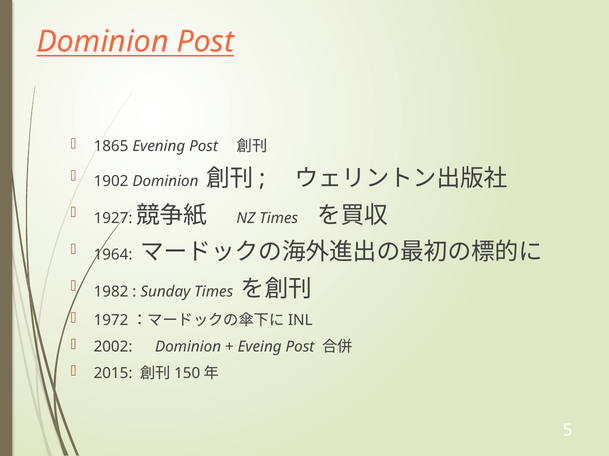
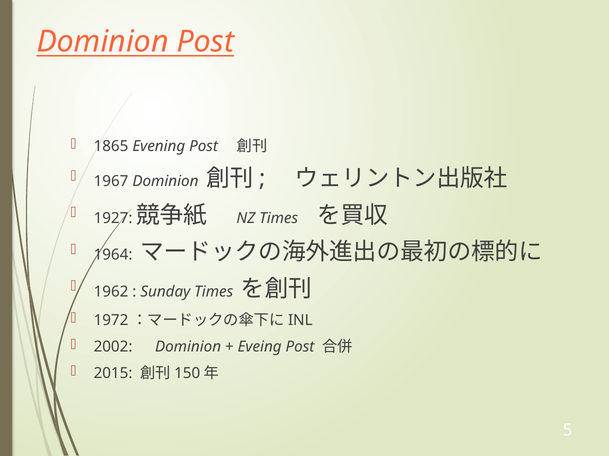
1902: 1902 -> 1967
1982: 1982 -> 1962
